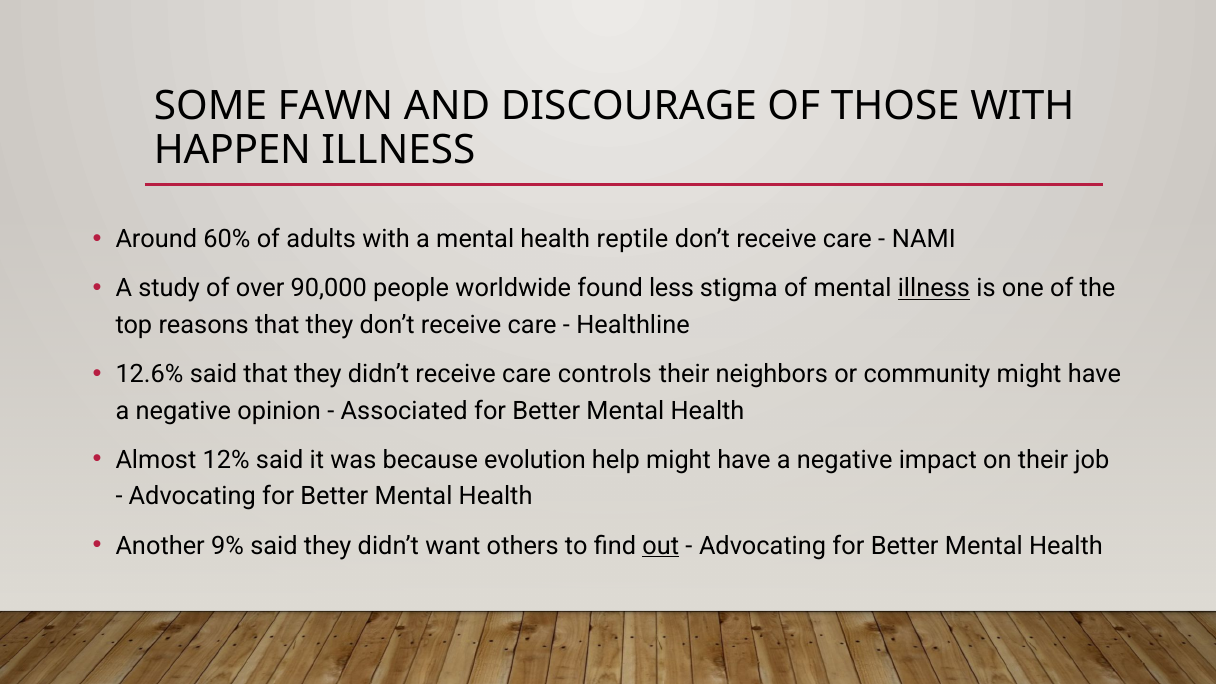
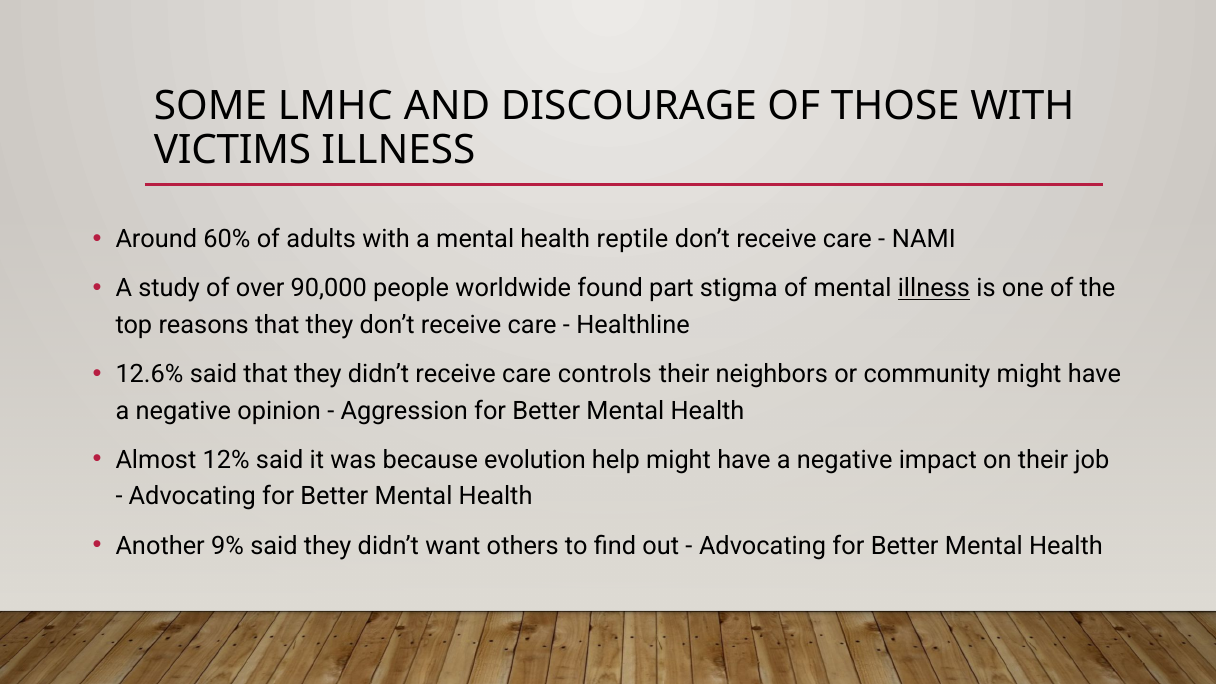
FAWN: FAWN -> LMHC
HAPPEN: HAPPEN -> VICTIMS
less: less -> part
Associated: Associated -> Aggression
out underline: present -> none
